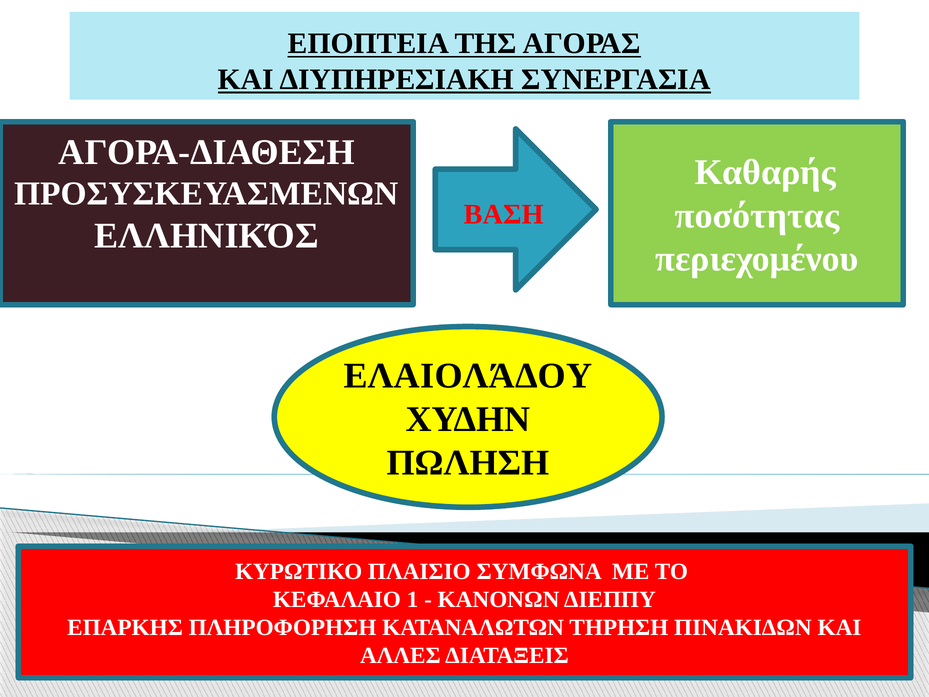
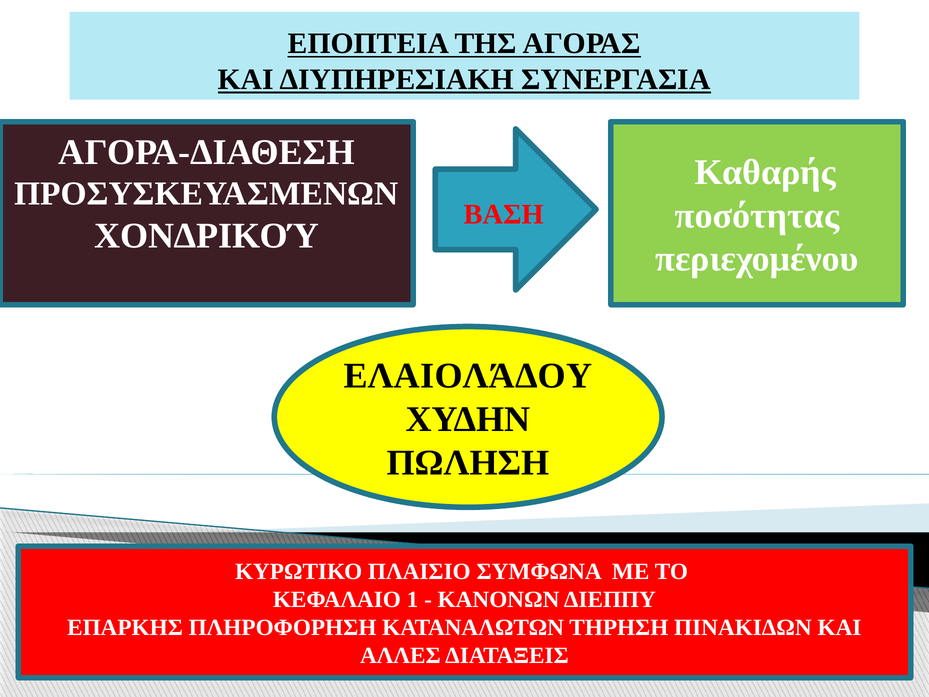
ΕΛΛΗΝΙΚΌΣ: ΕΛΛΗΝΙΚΌΣ -> ΧΟΝΔΡΙΚΟΎ
